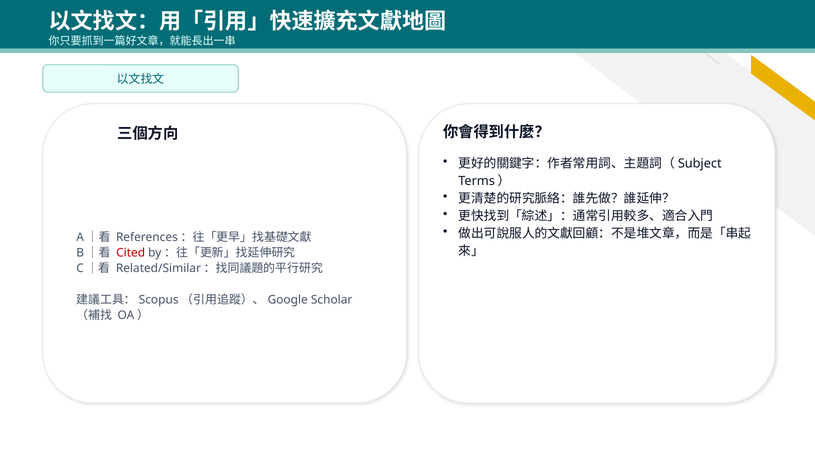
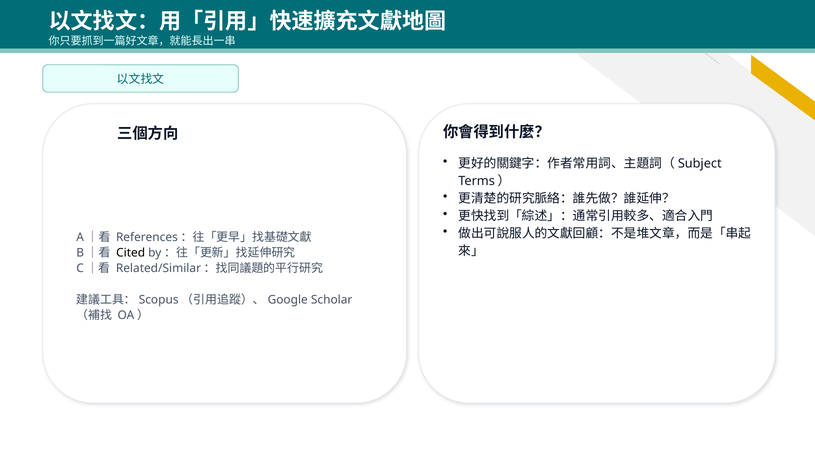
Cited colour: red -> black
